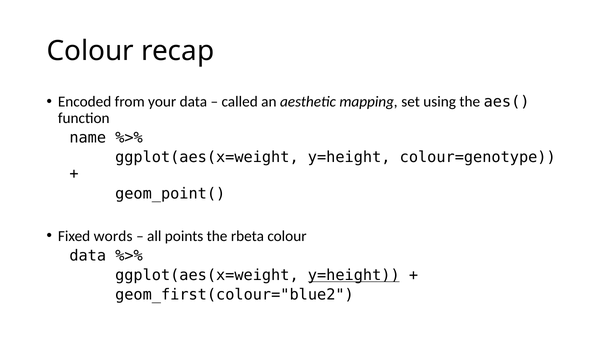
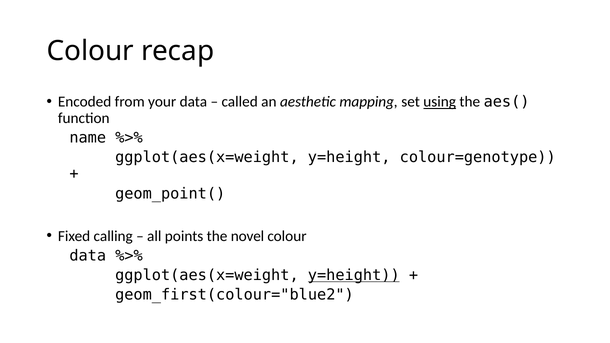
using underline: none -> present
words: words -> calling
rbeta: rbeta -> novel
